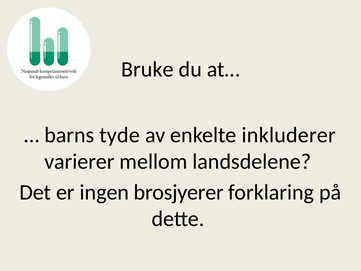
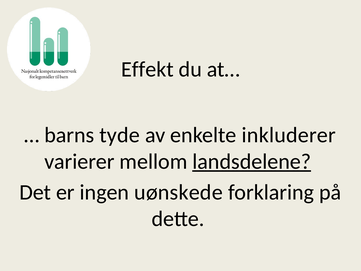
Bruke: Bruke -> Effekt
landsdelene underline: none -> present
brosjyerer: brosjyerer -> uønskede
